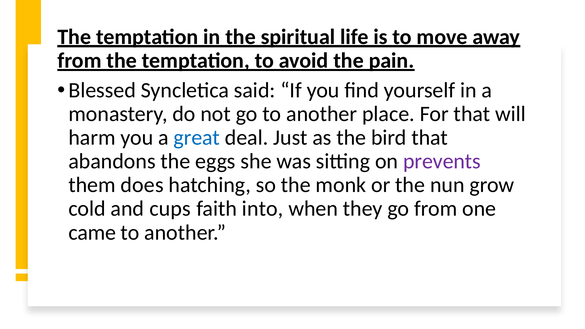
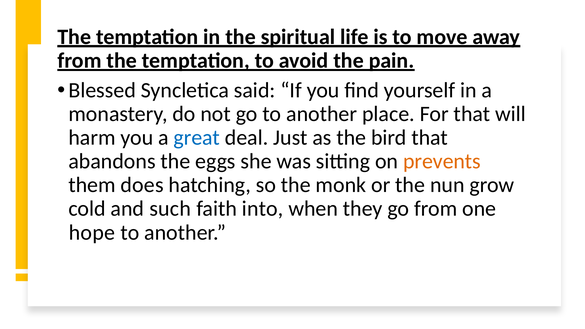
prevents colour: purple -> orange
cups: cups -> such
came: came -> hope
